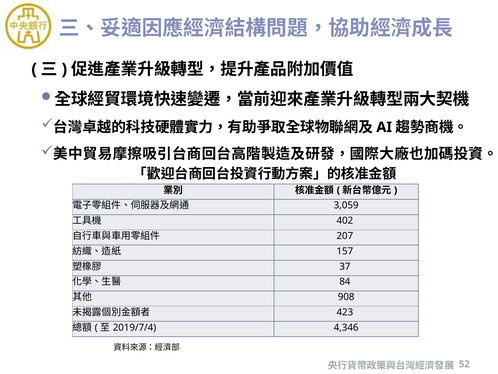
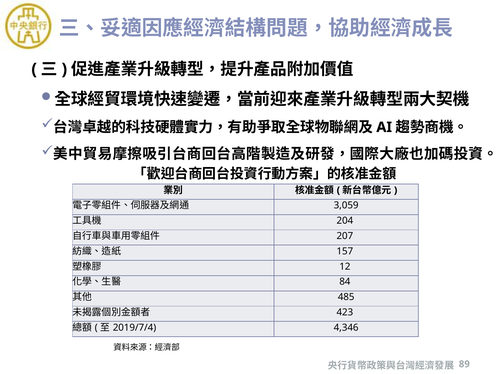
402: 402 -> 204
37: 37 -> 12
908: 908 -> 485
52: 52 -> 89
